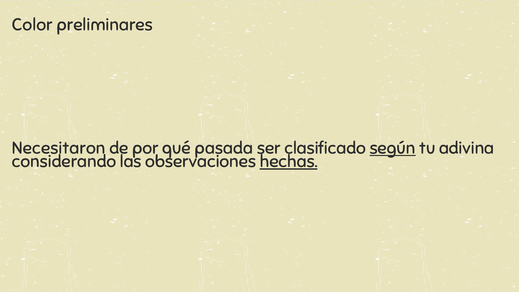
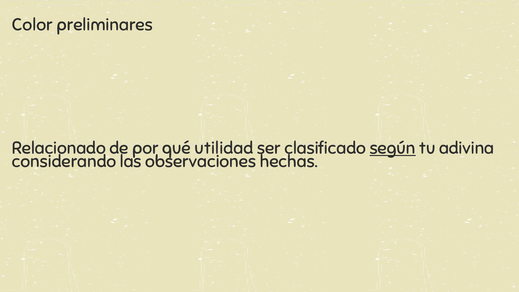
Necesitaron: Necesitaron -> Relacionado
pasada: pasada -> utilidad
hechas underline: present -> none
